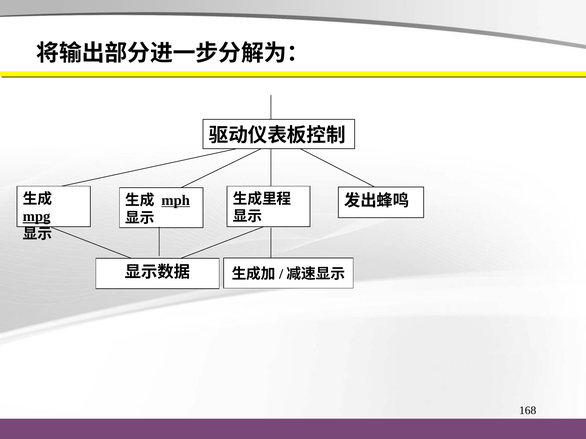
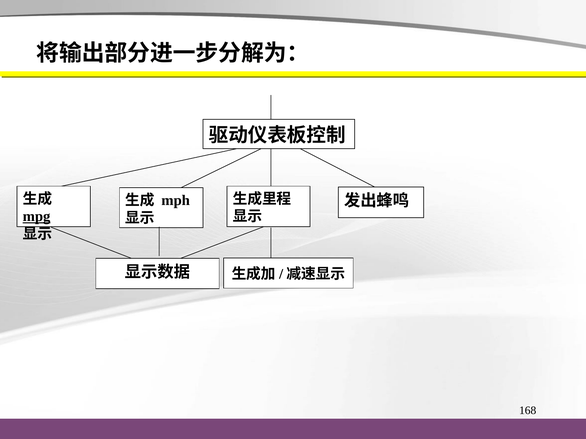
mph underline: present -> none
